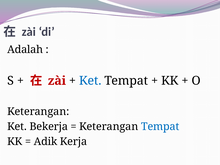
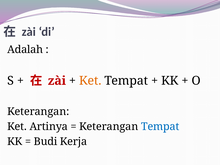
Ket at (90, 81) colour: blue -> orange
Bekerja: Bekerja -> Artinya
Adik: Adik -> Budi
